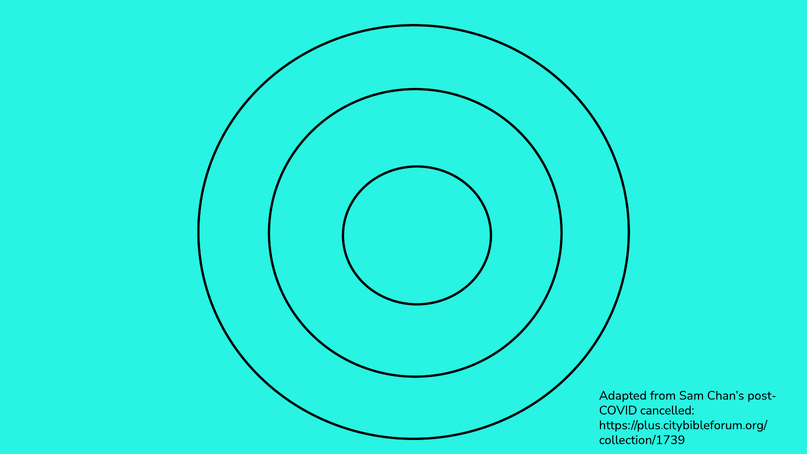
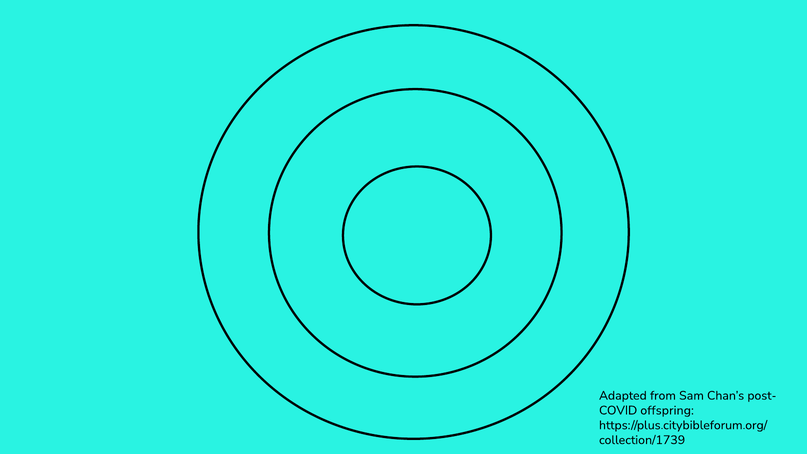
cancelled: cancelled -> offspring
